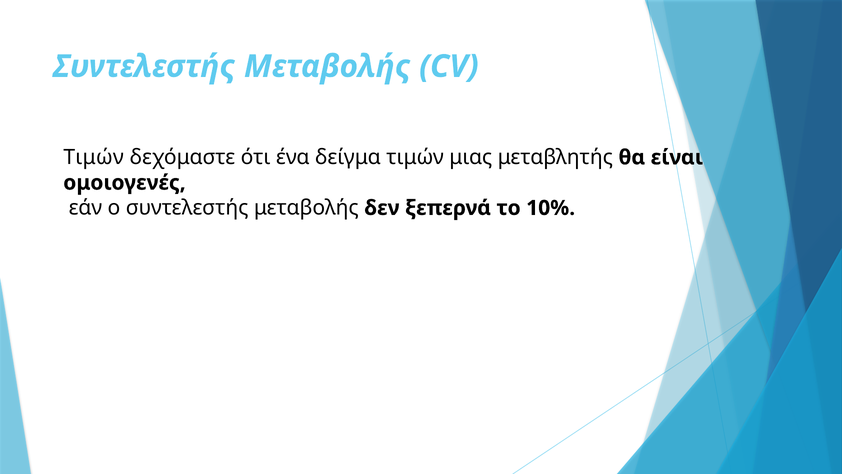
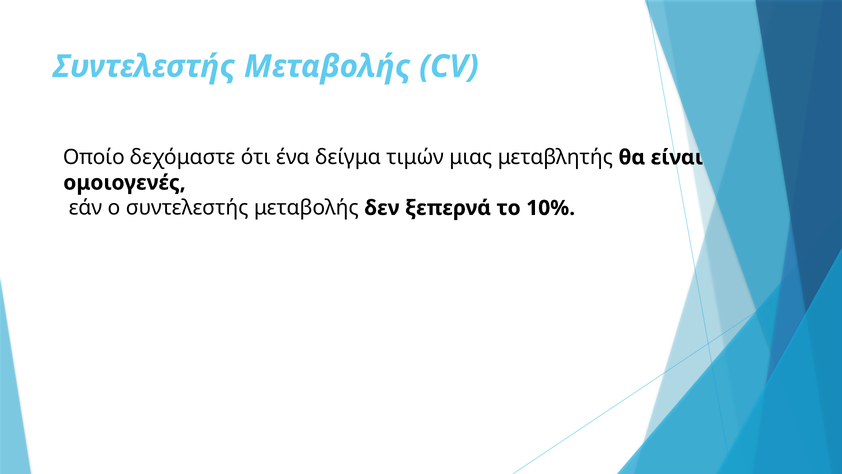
Τιμών at (94, 157): Τιμών -> Οποίο
